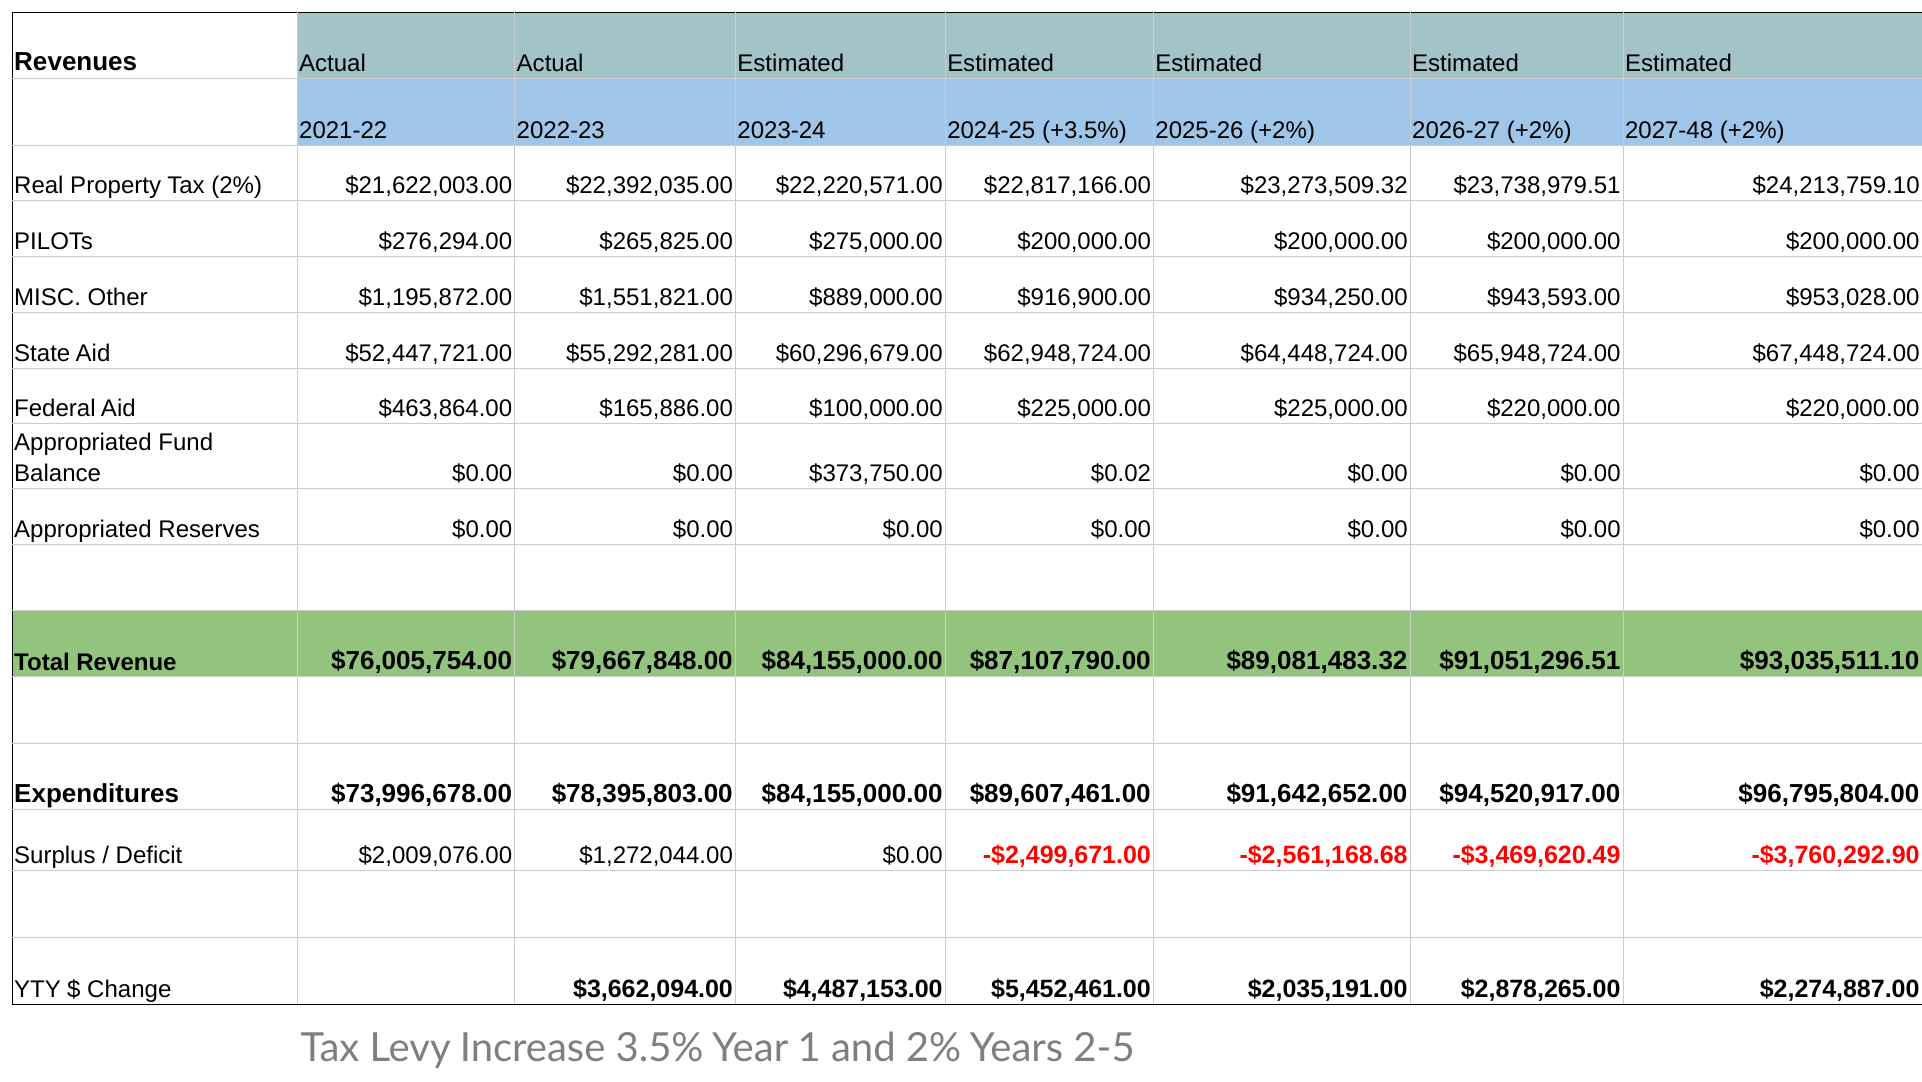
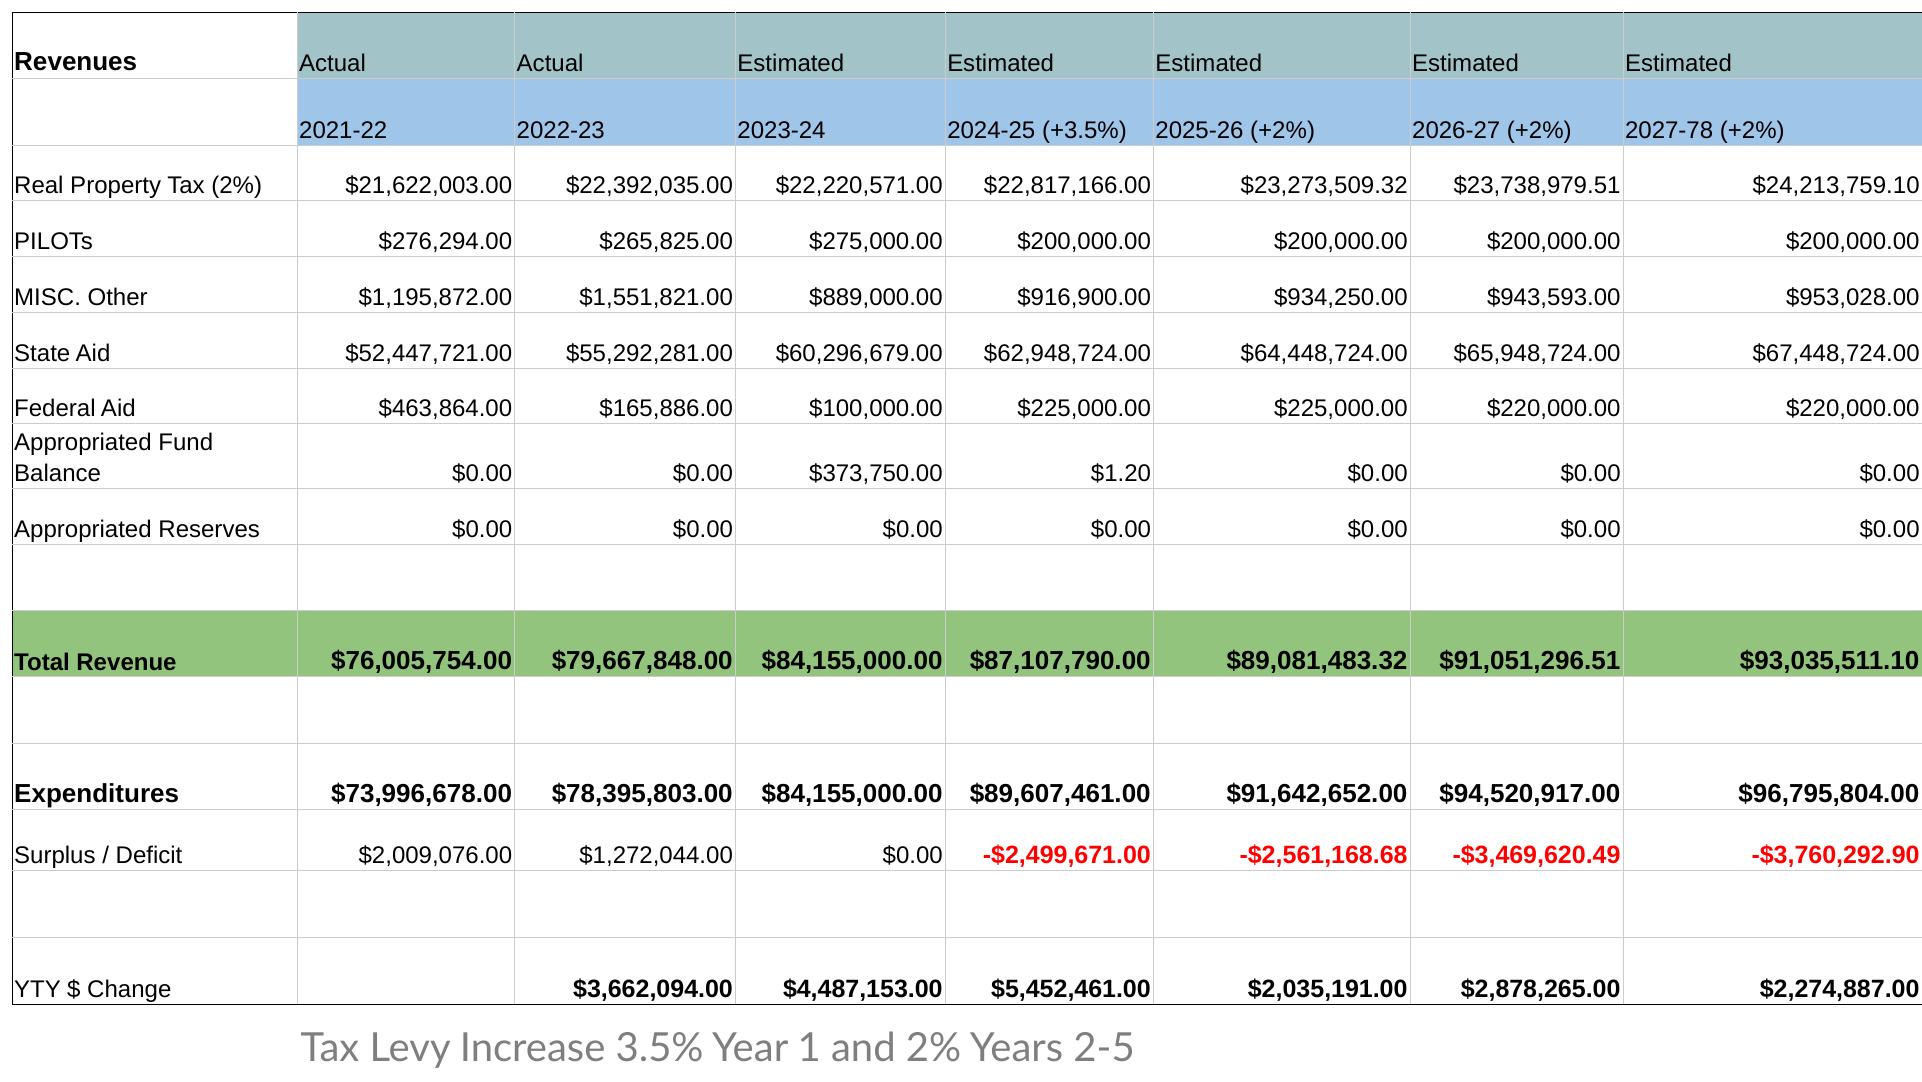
2027-48: 2027-48 -> 2027-78
$0.02: $0.02 -> $1.20
